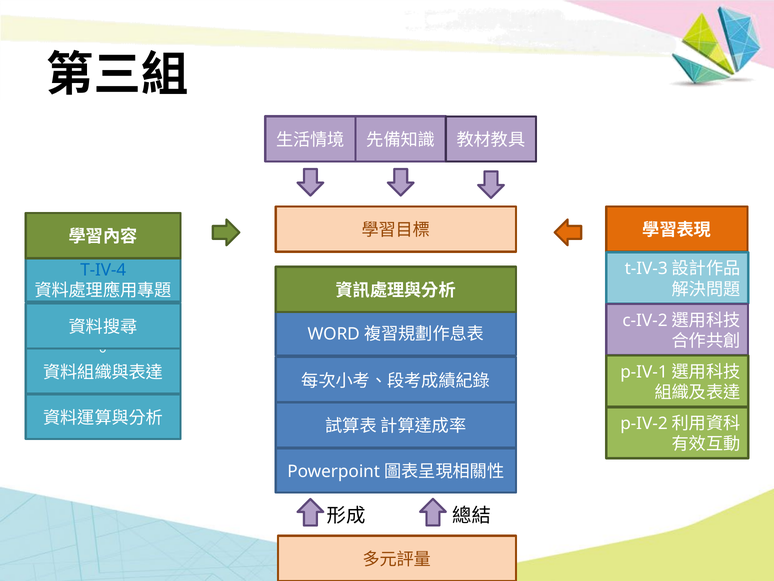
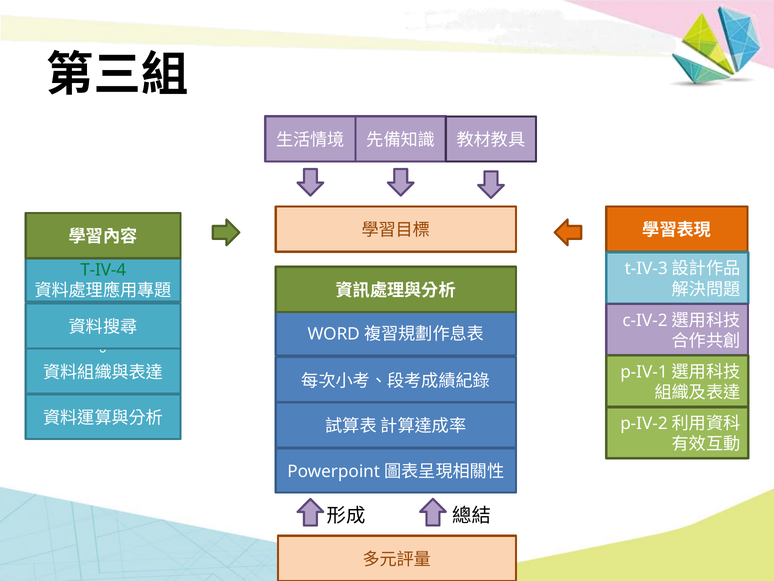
T-IV-4 colour: blue -> green
